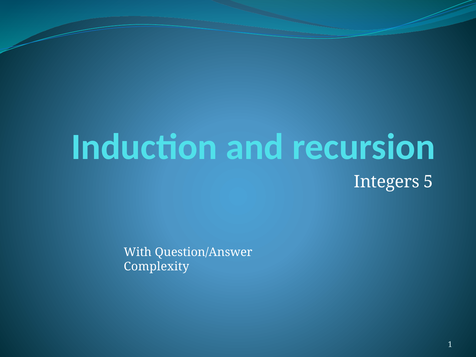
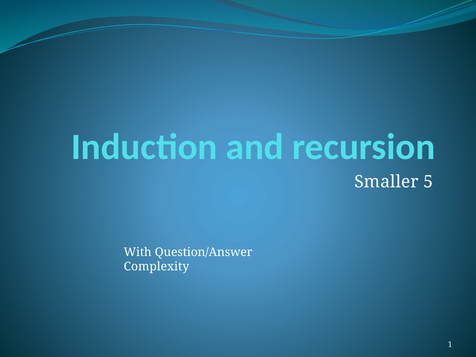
Integers: Integers -> Smaller
